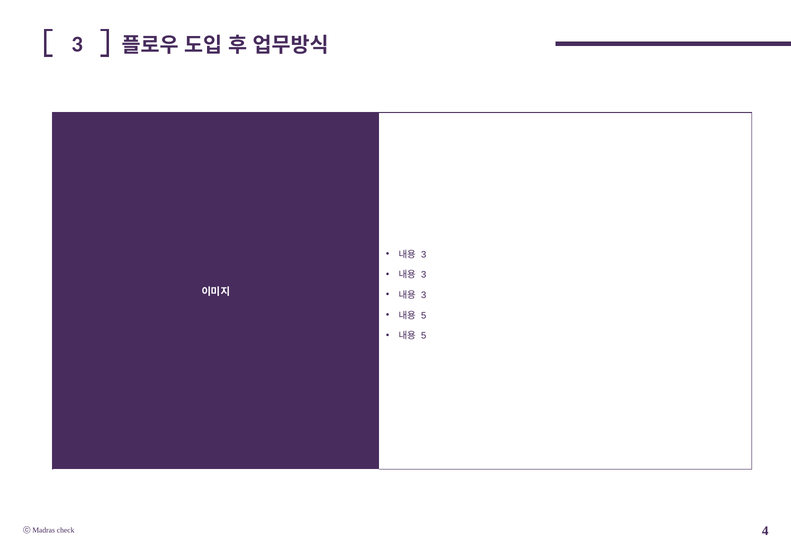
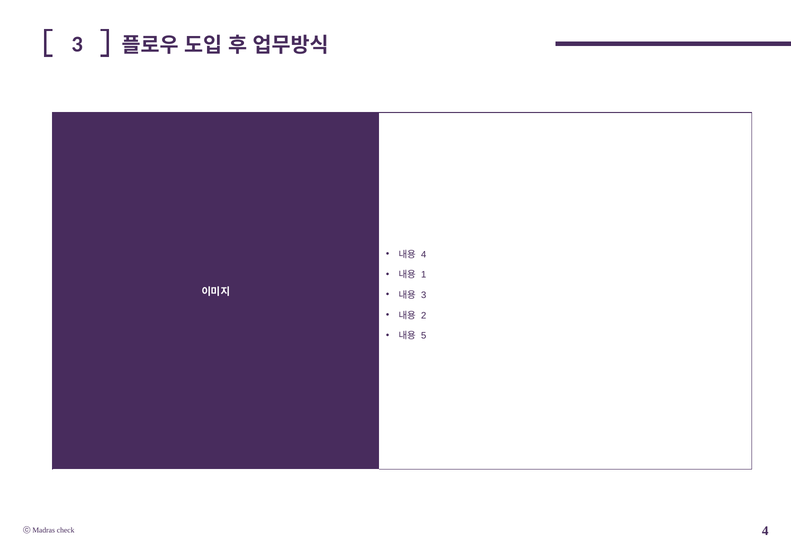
3 at (424, 255): 3 -> 4
3 at (424, 275): 3 -> 1
5 at (424, 316): 5 -> 2
